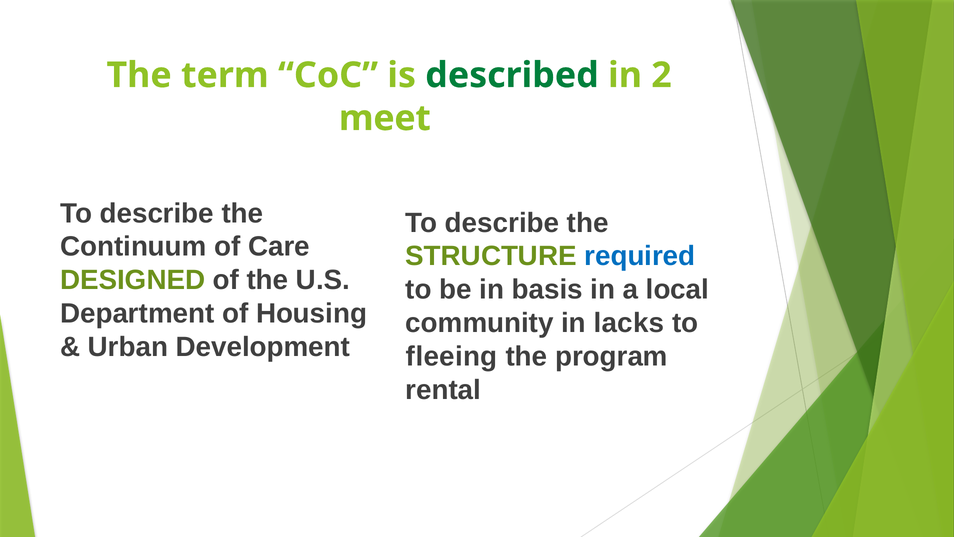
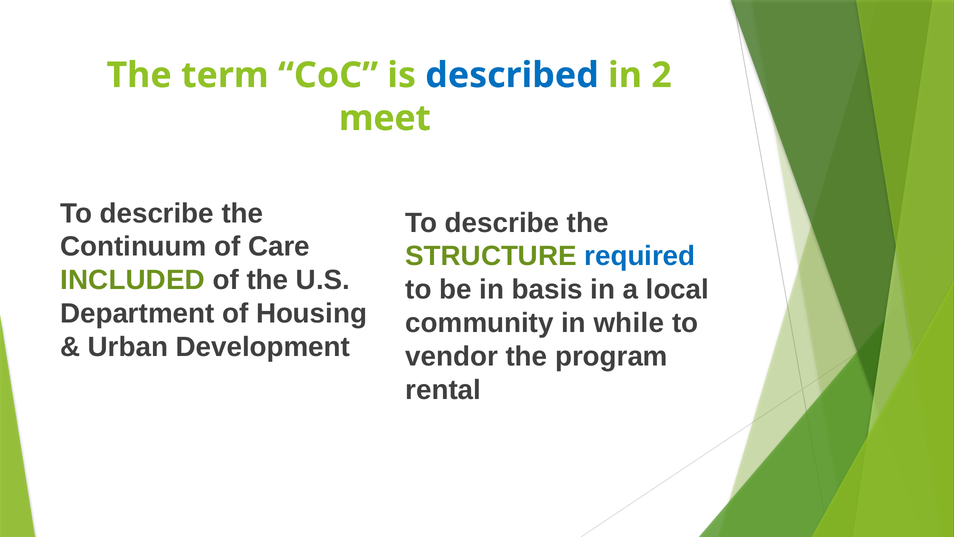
described colour: green -> blue
DESIGNED: DESIGNED -> INCLUDED
lacks: lacks -> while
fleeing: fleeing -> vendor
